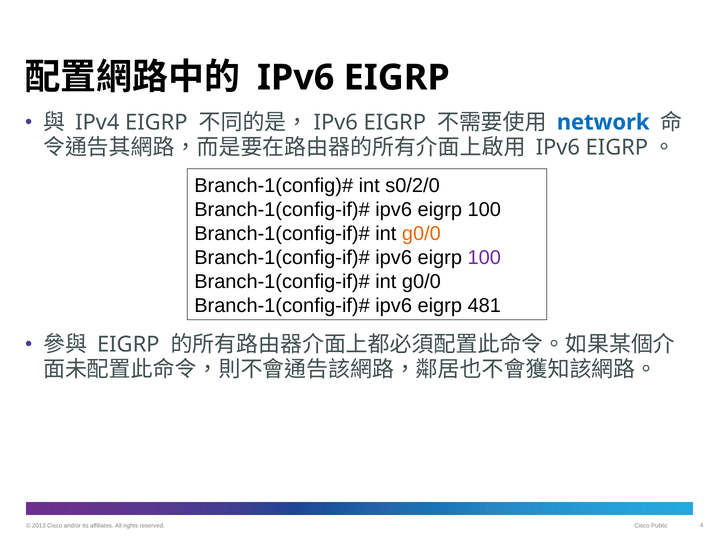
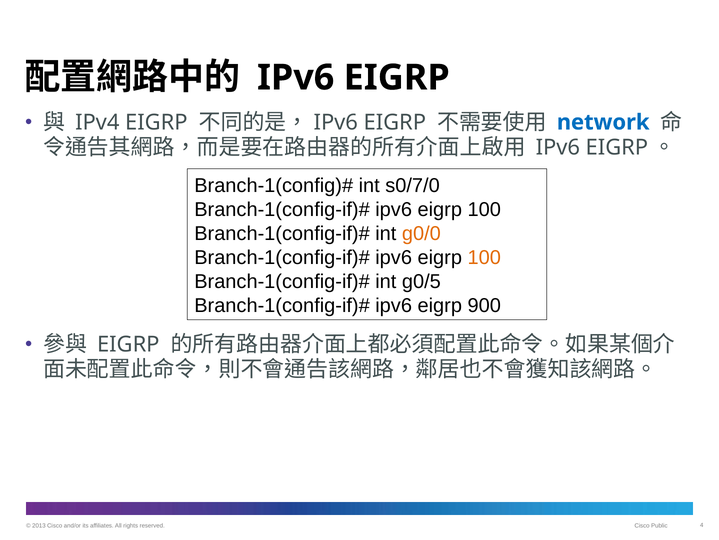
s0/2/0: s0/2/0 -> s0/7/0
100 at (484, 257) colour: purple -> orange
g0/0 at (421, 281): g0/0 -> g0/5
481: 481 -> 900
